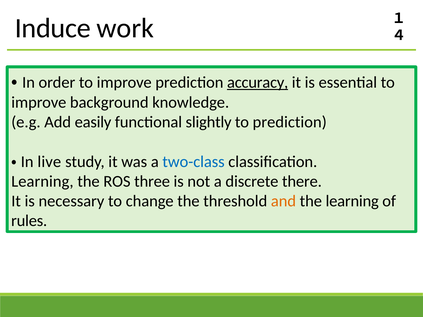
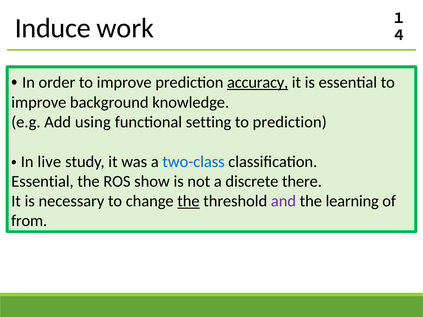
easily: easily -> using
slightly: slightly -> setting
Learning at (42, 182): Learning -> Essential
three: three -> show
the at (188, 201) underline: none -> present
and colour: orange -> purple
rules: rules -> from
